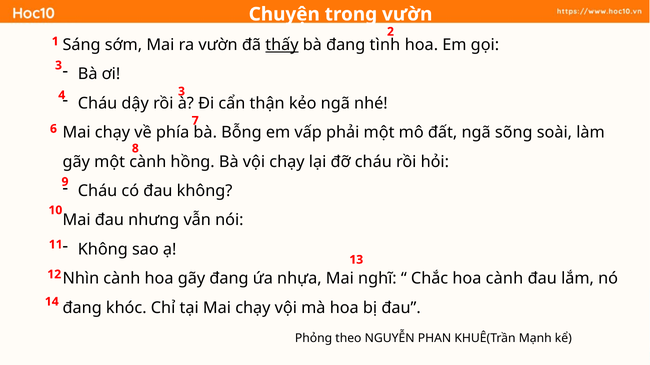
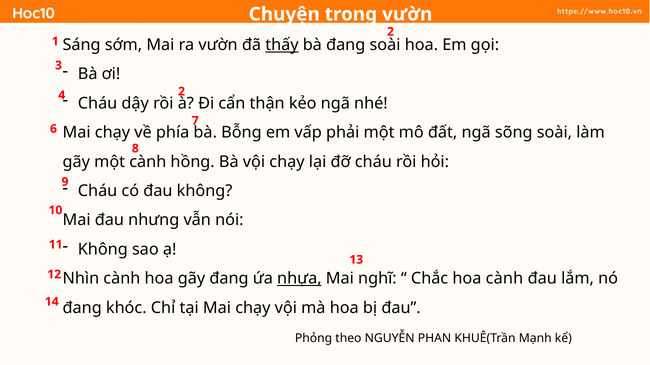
đang tình: tình -> soài
4 3: 3 -> 2
nhựa underline: none -> present
